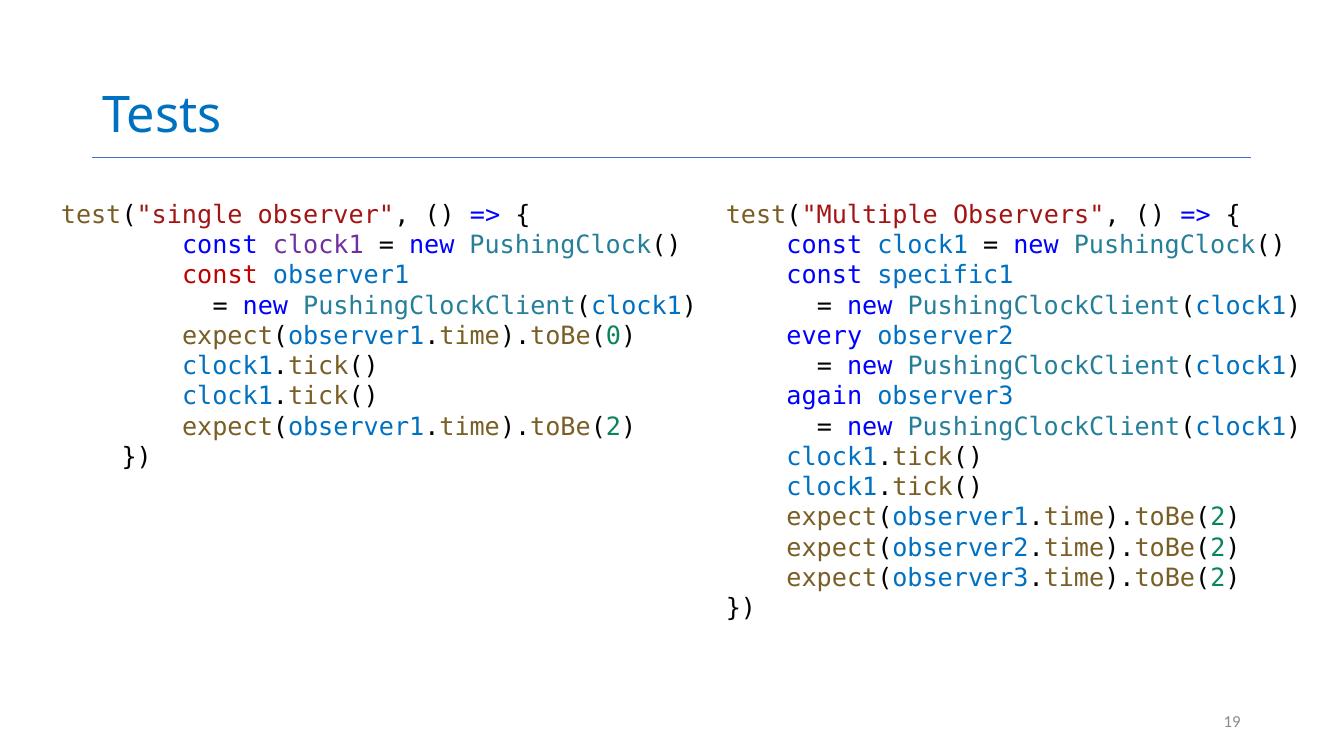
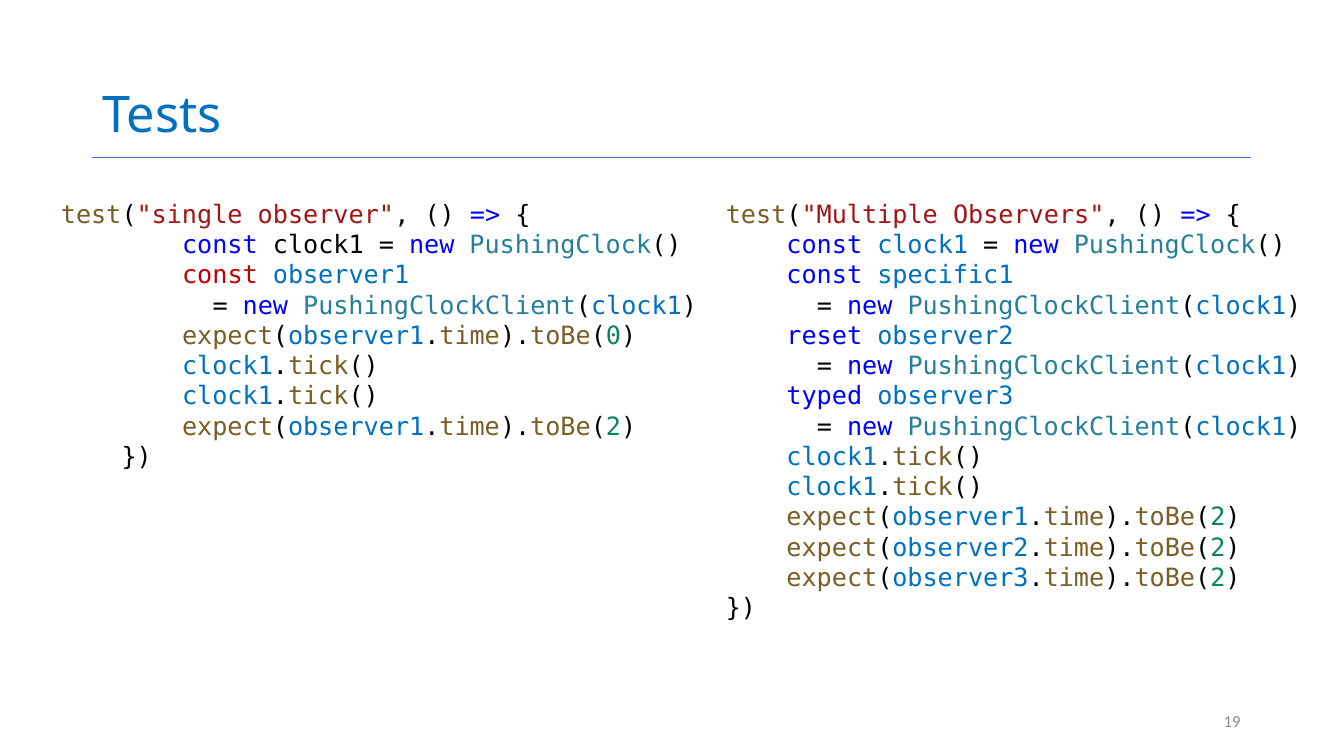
clock1 at (318, 245) colour: purple -> black
every: every -> reset
again: again -> typed
